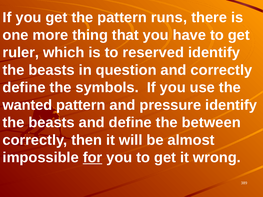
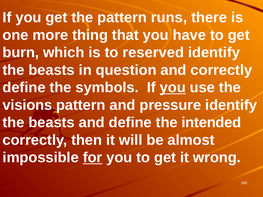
ruler: ruler -> burn
you at (173, 88) underline: none -> present
wanted: wanted -> visions
between: between -> intended
